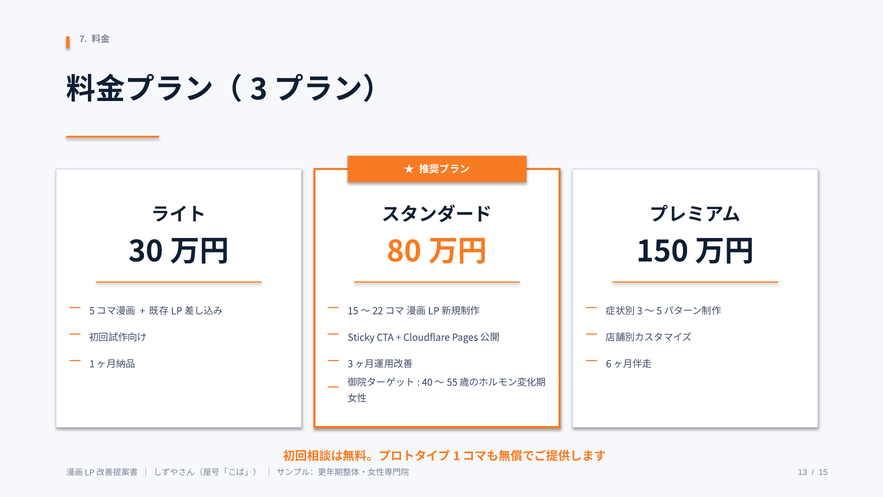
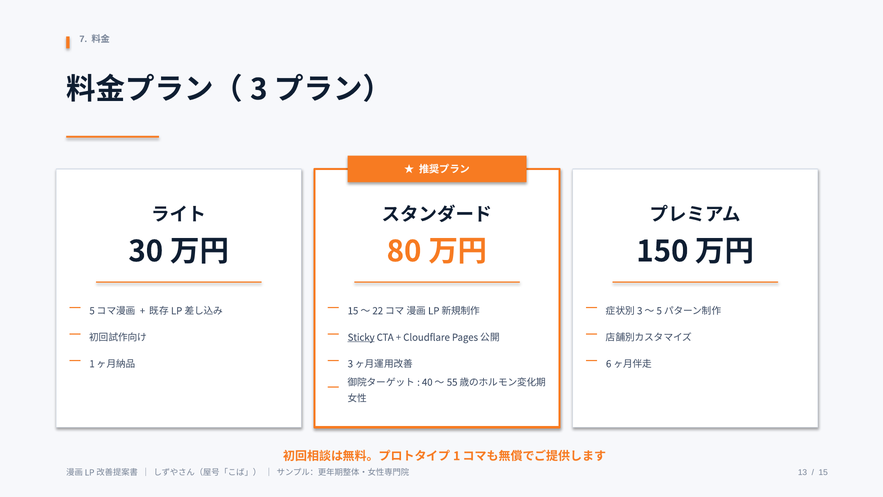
Sticky underline: none -> present
